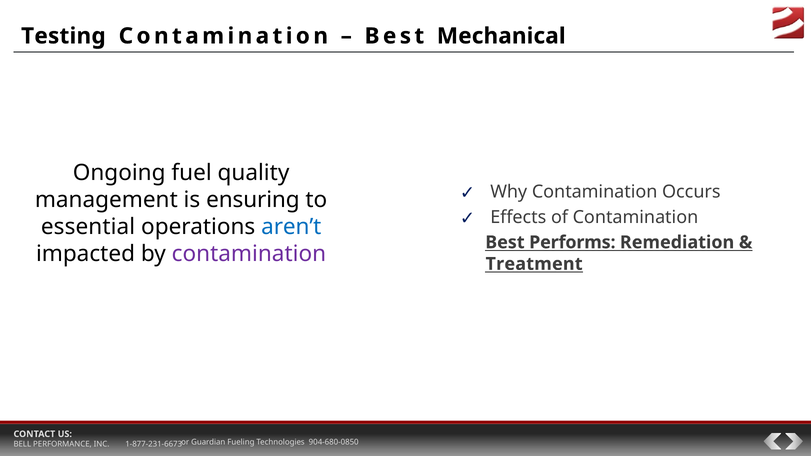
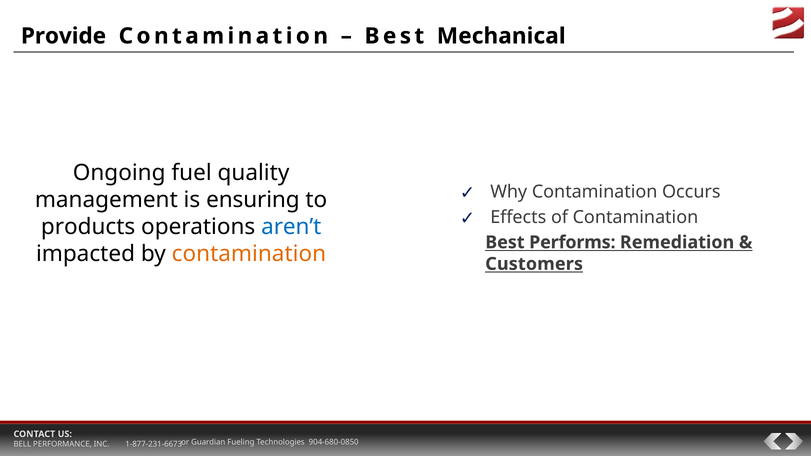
Testing: Testing -> Provide
essential: essential -> products
contamination at (249, 254) colour: purple -> orange
Treatment: Treatment -> Customers
